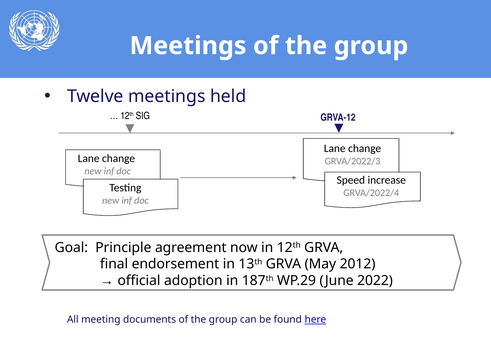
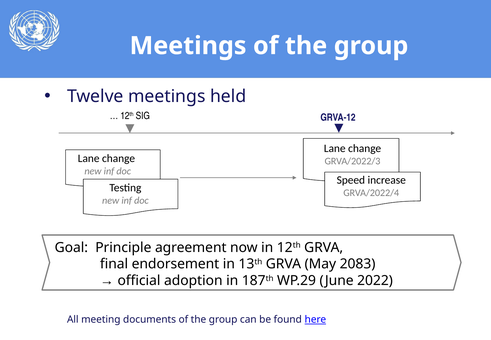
2012: 2012 -> 2083
